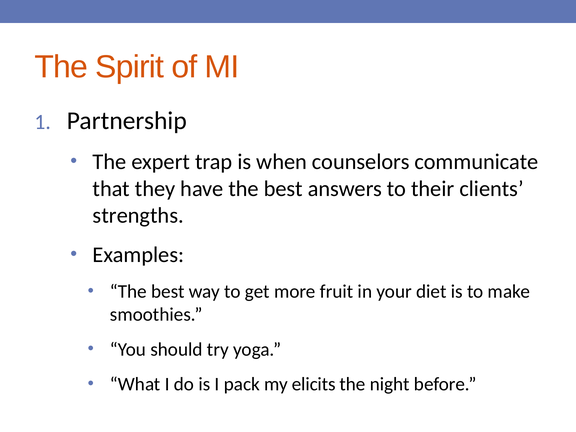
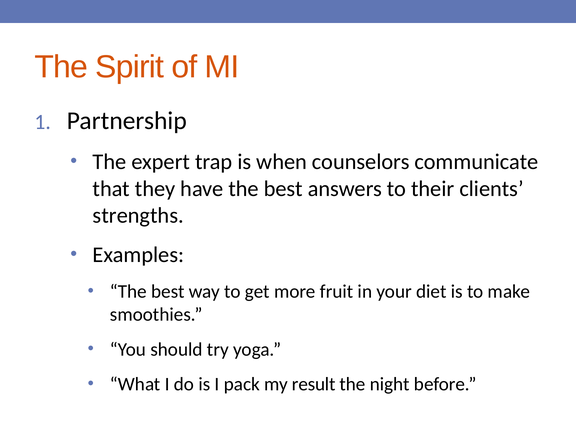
elicits: elicits -> result
